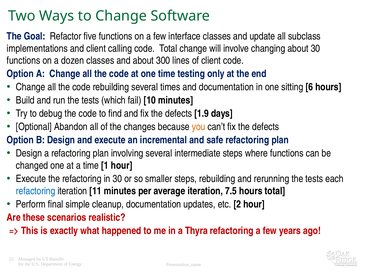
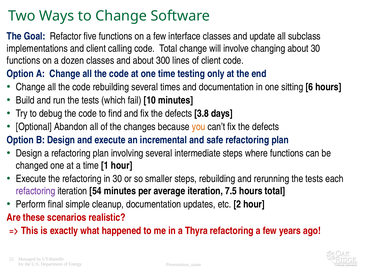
1.9: 1.9 -> 3.8
refactoring at (36, 191) colour: blue -> purple
11: 11 -> 54
